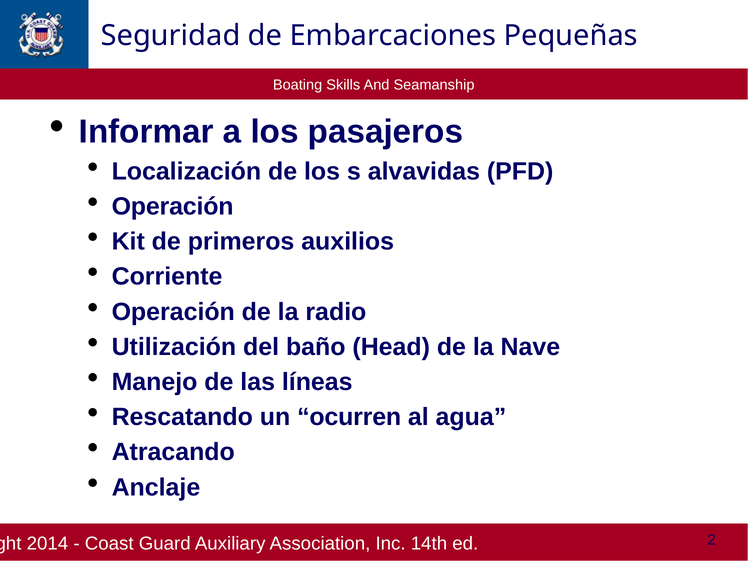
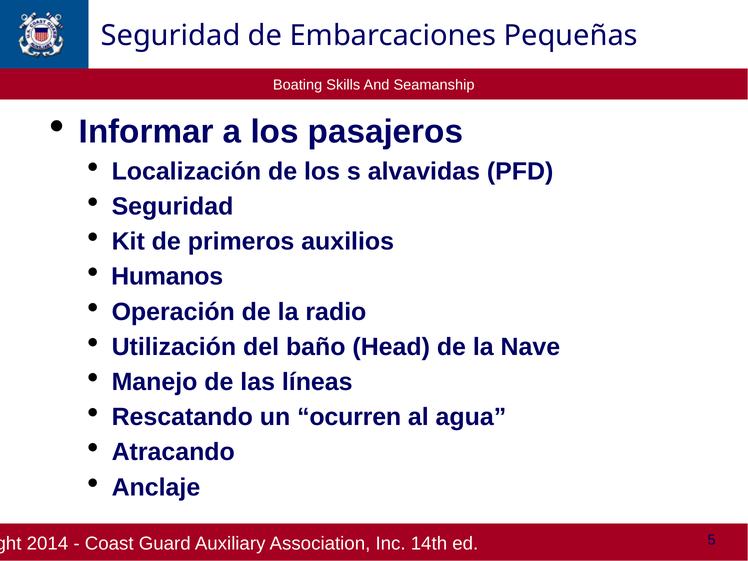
Operación at (173, 207): Operación -> Seguridad
Corriente: Corriente -> Humanos
2: 2 -> 5
